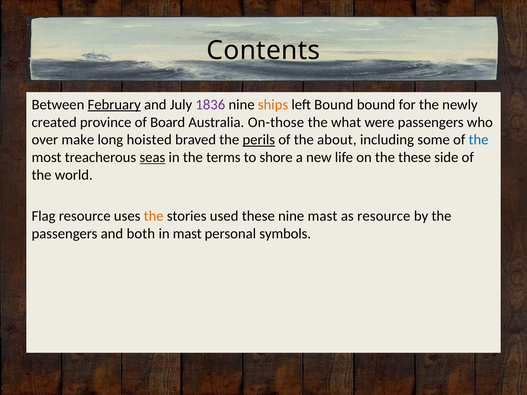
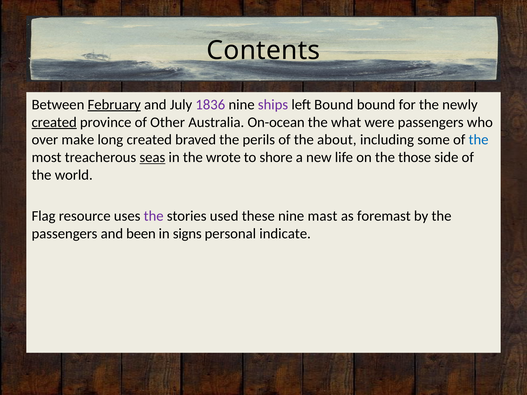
ships colour: orange -> purple
created at (54, 122) underline: none -> present
Board: Board -> Other
On-those: On-those -> On-ocean
long hoisted: hoisted -> created
perils underline: present -> none
terms: terms -> wrote
the these: these -> those
the at (154, 216) colour: orange -> purple
as resource: resource -> foremast
both: both -> been
in mast: mast -> signs
symbols: symbols -> indicate
